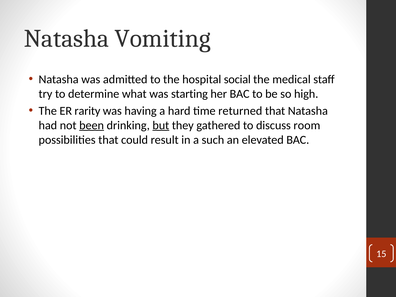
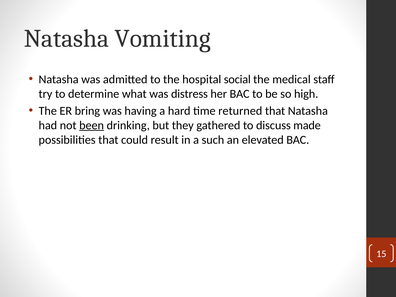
starting: starting -> distress
rarity: rarity -> bring
but underline: present -> none
room: room -> made
